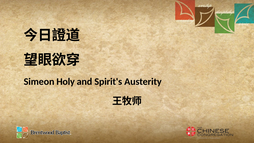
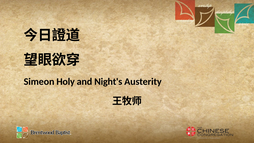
Spirit's: Spirit's -> Night's
